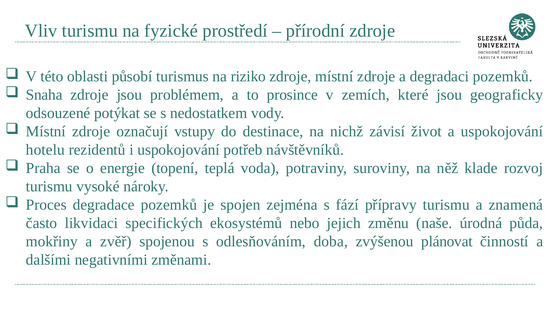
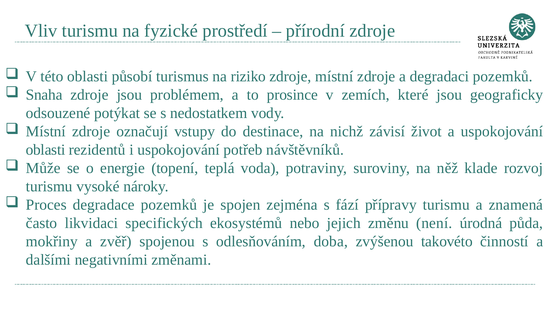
hotelu at (45, 150): hotelu -> oblasti
Praha: Praha -> Může
naše: naše -> není
plánovat: plánovat -> takovéto
